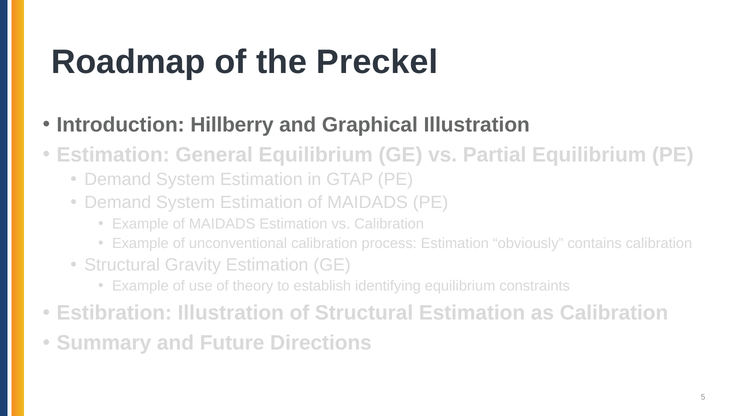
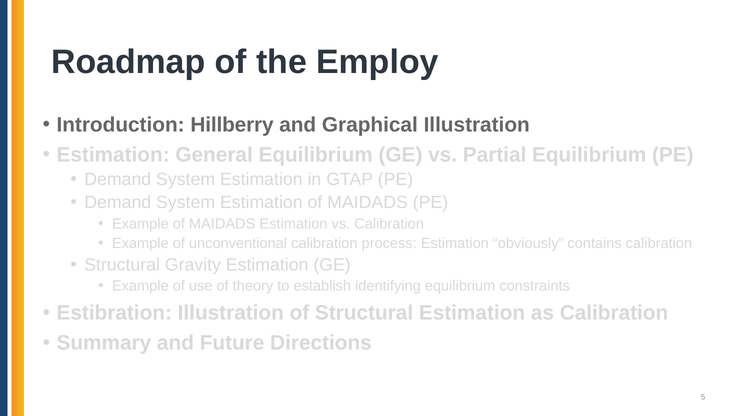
Preckel: Preckel -> Employ
